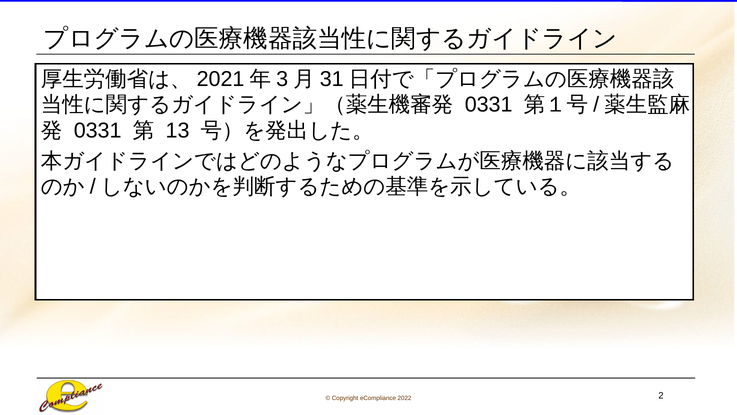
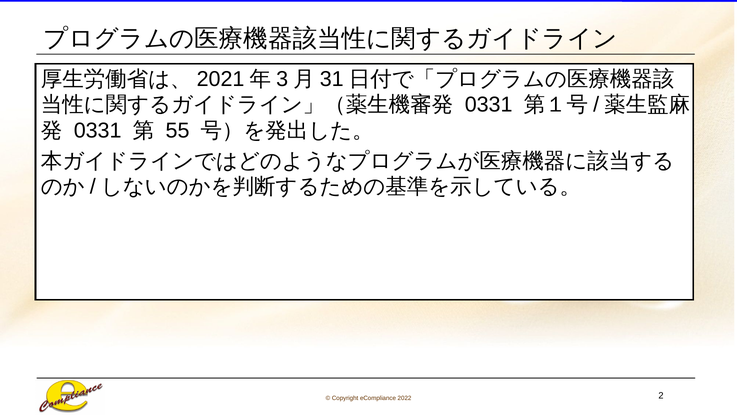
13: 13 -> 55
